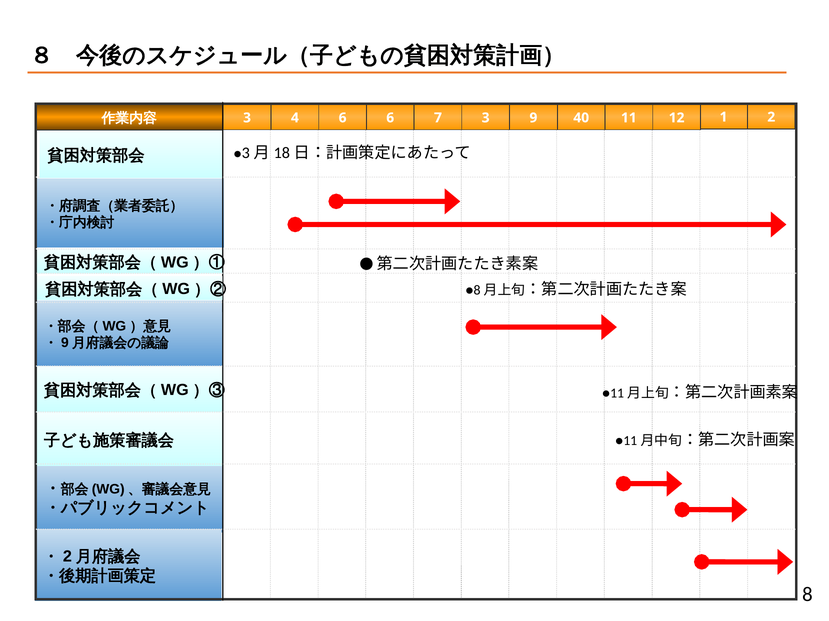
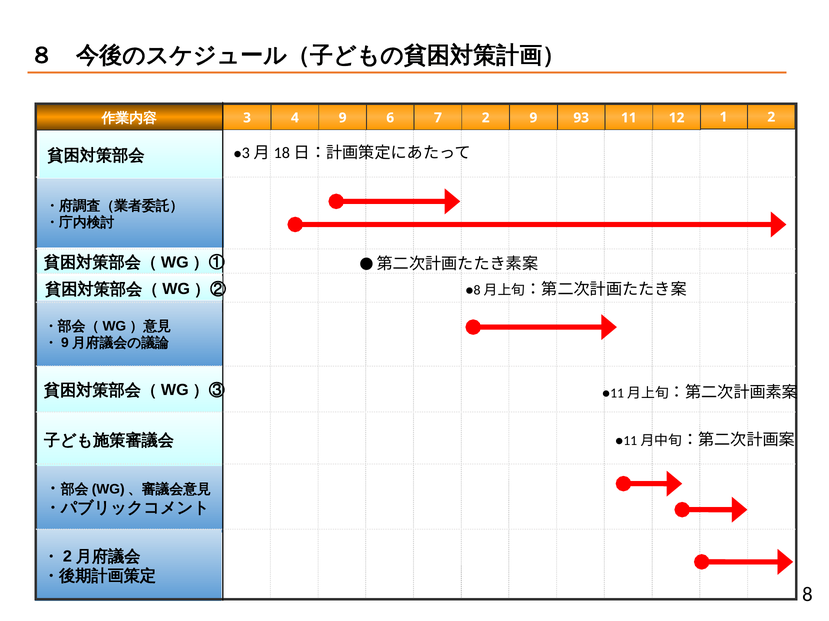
4 6: 6 -> 9
7 3: 3 -> 2
40: 40 -> 93
